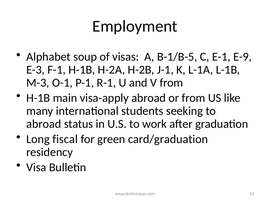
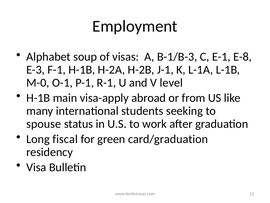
B-1/B-5: B-1/B-5 -> B-1/B-3
E-9: E-9 -> E-8
M-3: M-3 -> M-0
V from: from -> level
abroad at (44, 124): abroad -> spouse
